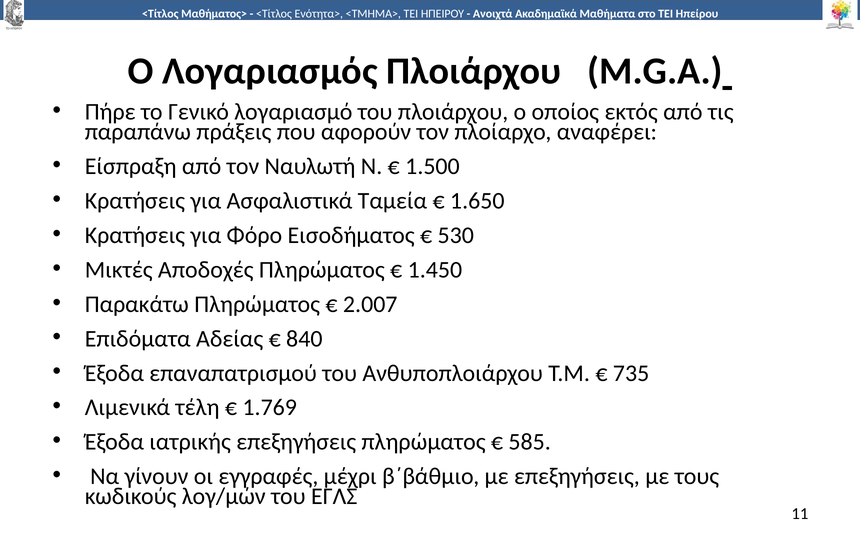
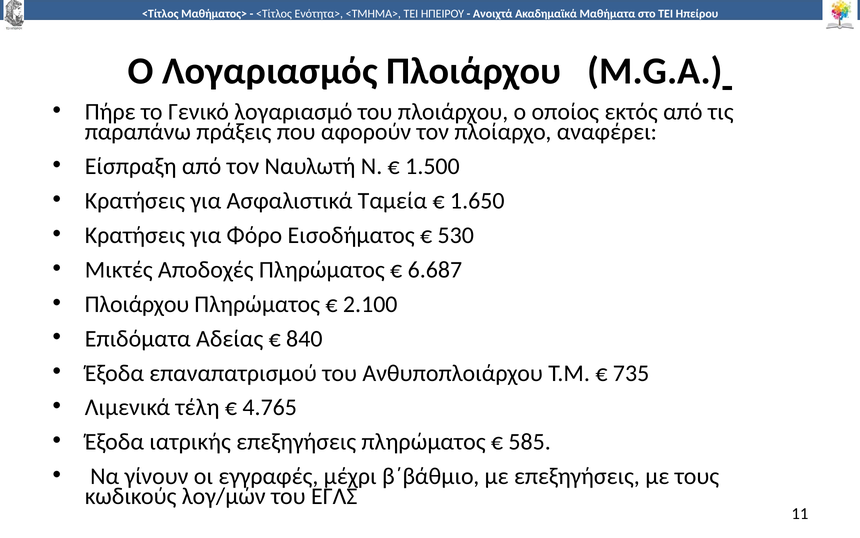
1.450: 1.450 -> 6.687
Παρακάτω at (137, 304): Παρακάτω -> Πλοιάρχου
2.007: 2.007 -> 2.100
1.769: 1.769 -> 4.765
